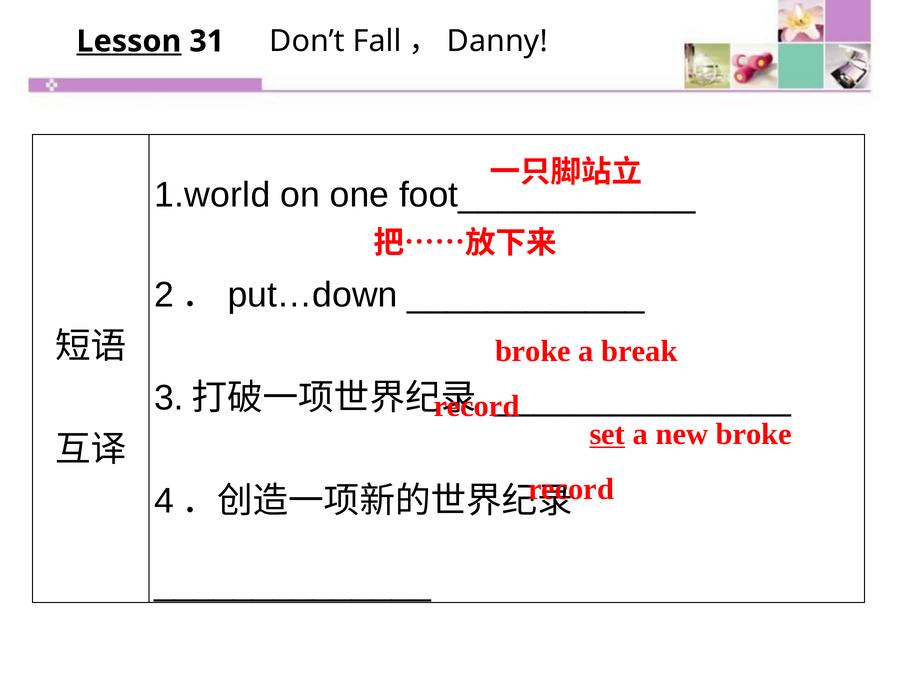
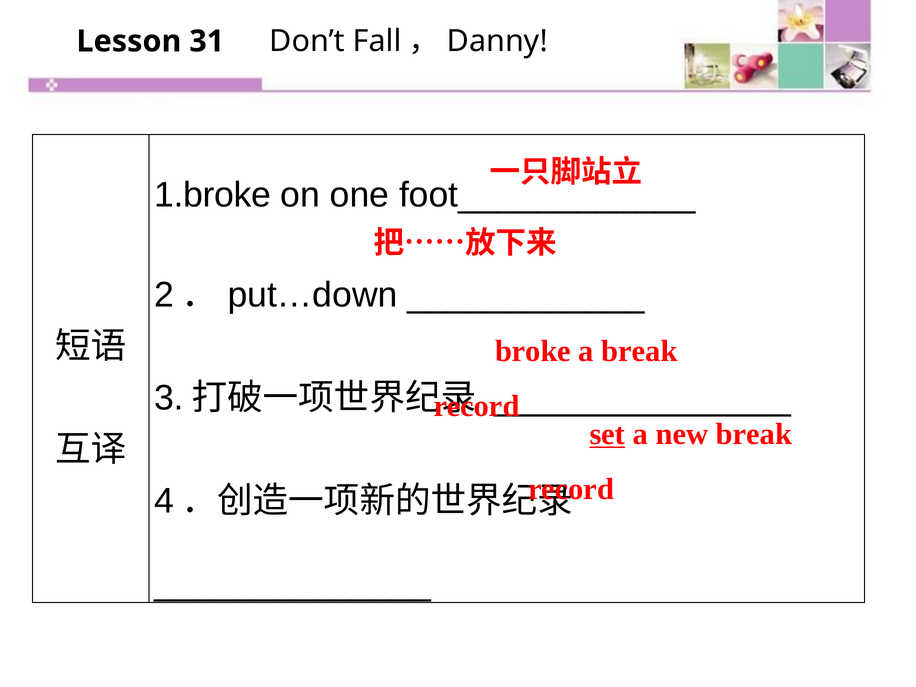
Lesson underline: present -> none
1.world: 1.world -> 1.broke
new broke: broke -> break
